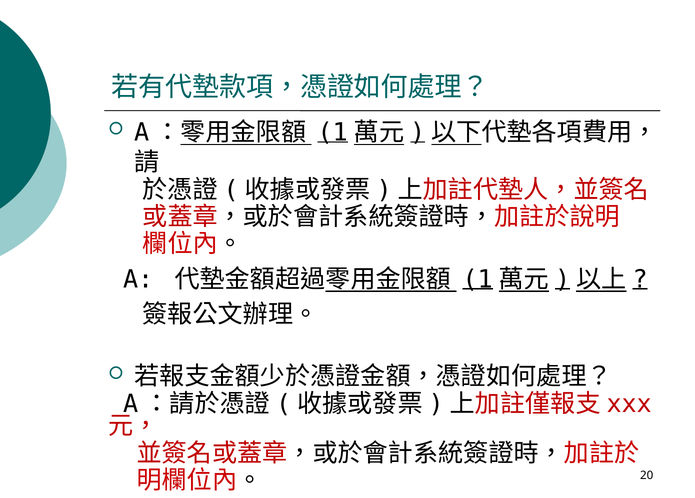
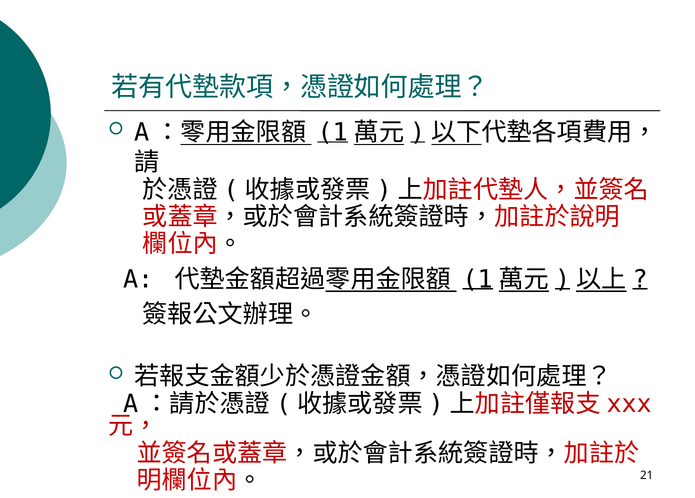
20: 20 -> 21
